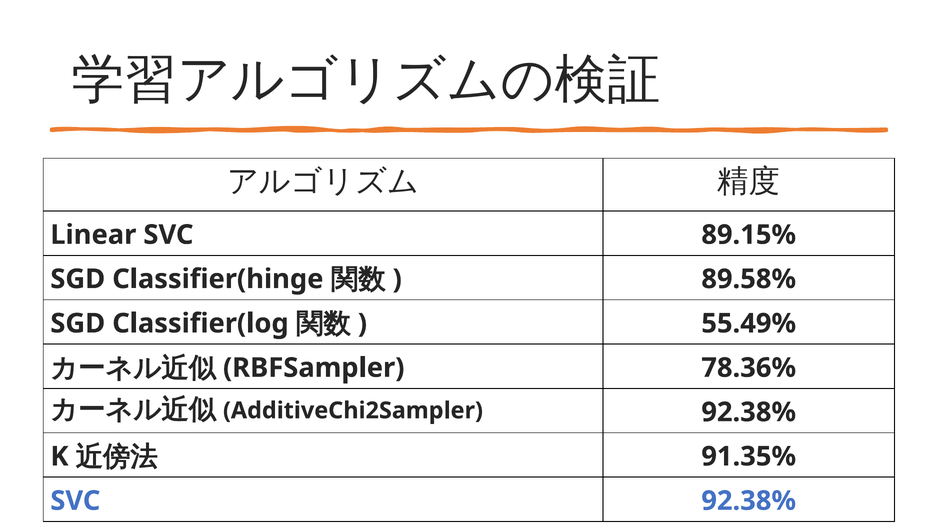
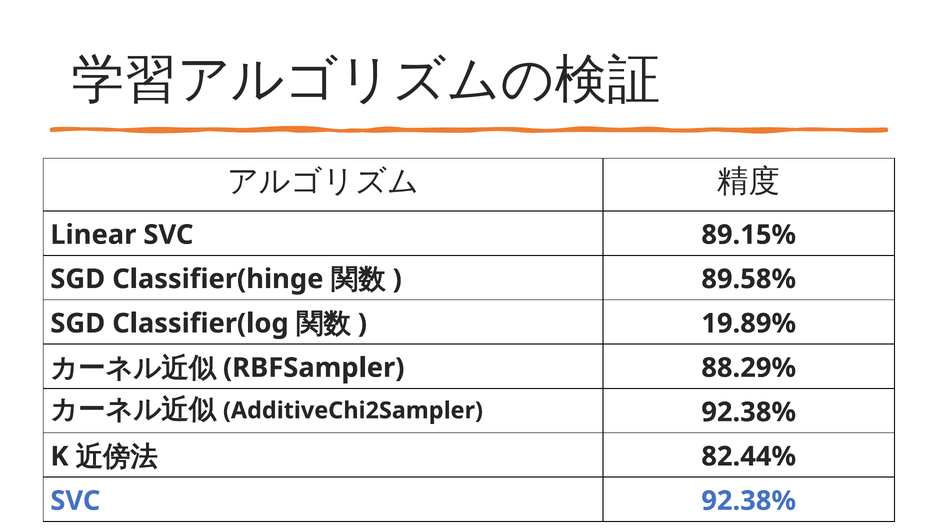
55.49%: 55.49% -> 19.89%
78.36%: 78.36% -> 88.29%
91.35%: 91.35% -> 82.44%
